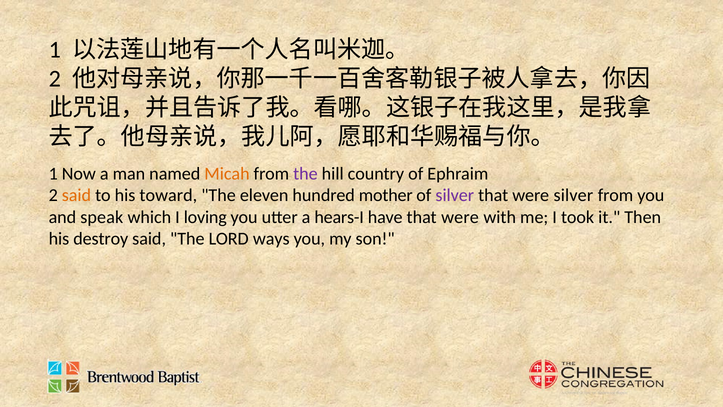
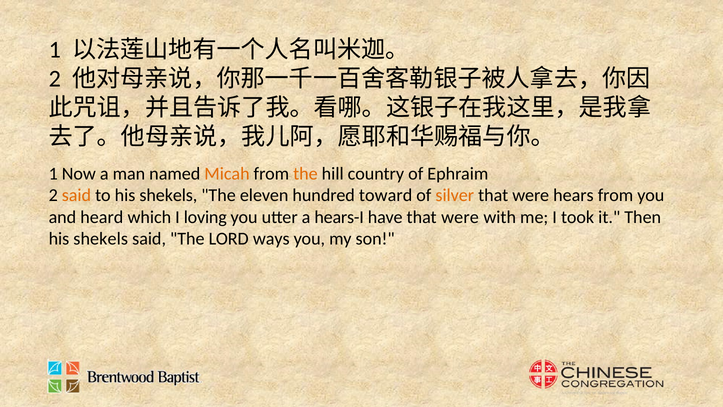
the at (305, 174) colour: purple -> orange
to his toward: toward -> shekels
mother: mother -> toward
silver at (455, 195) colour: purple -> orange
were silver: silver -> hears
speak: speak -> heard
destroy at (101, 239): destroy -> shekels
